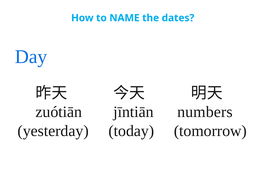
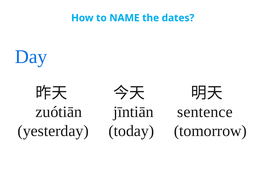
numbers: numbers -> sentence
